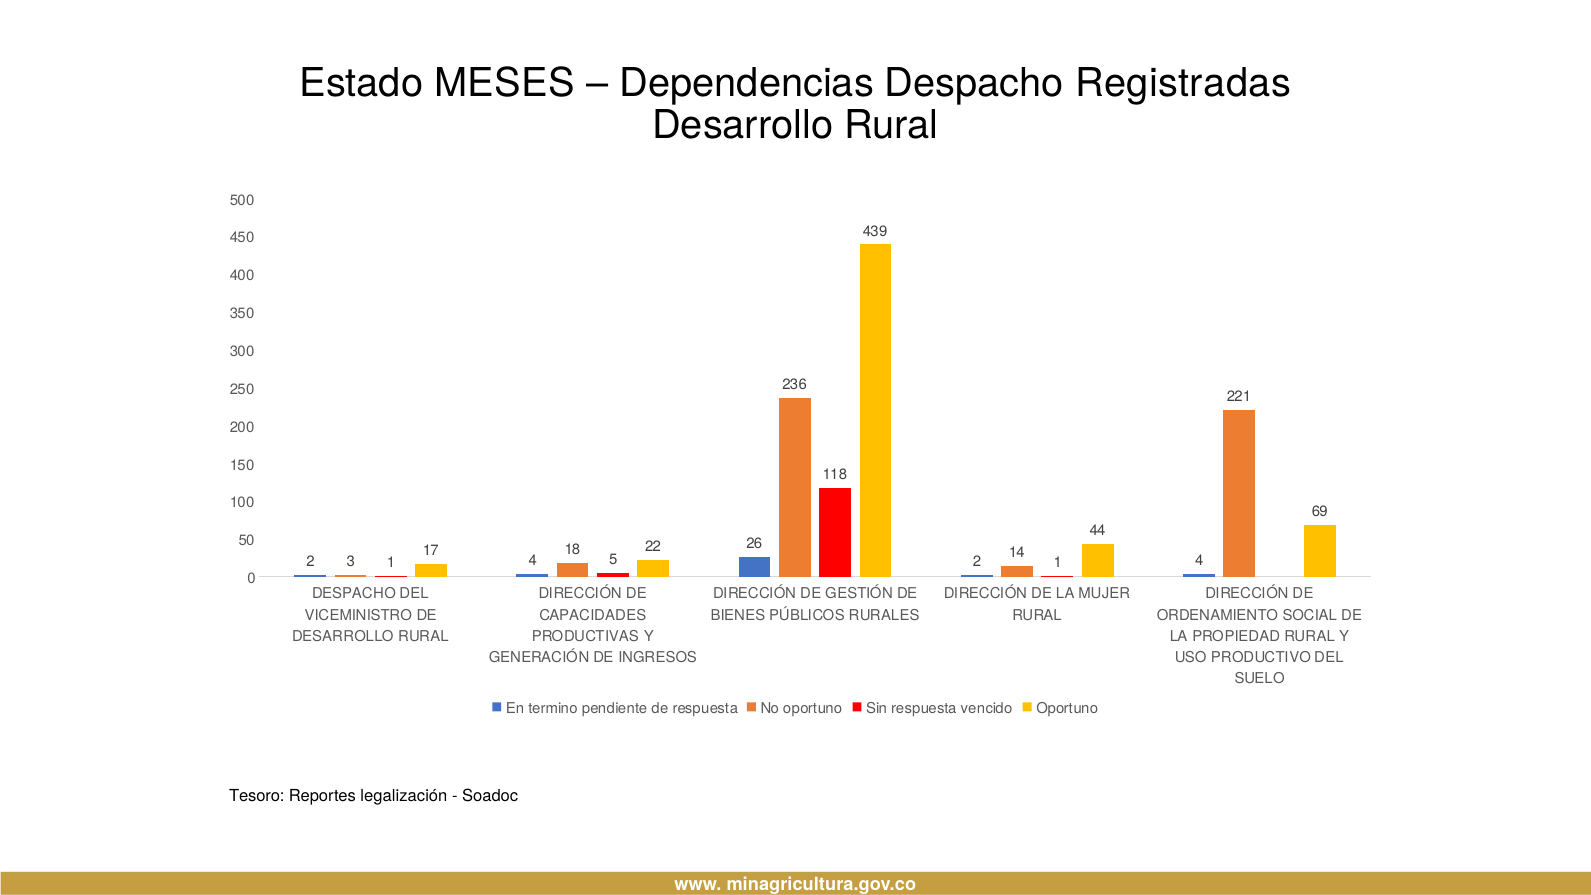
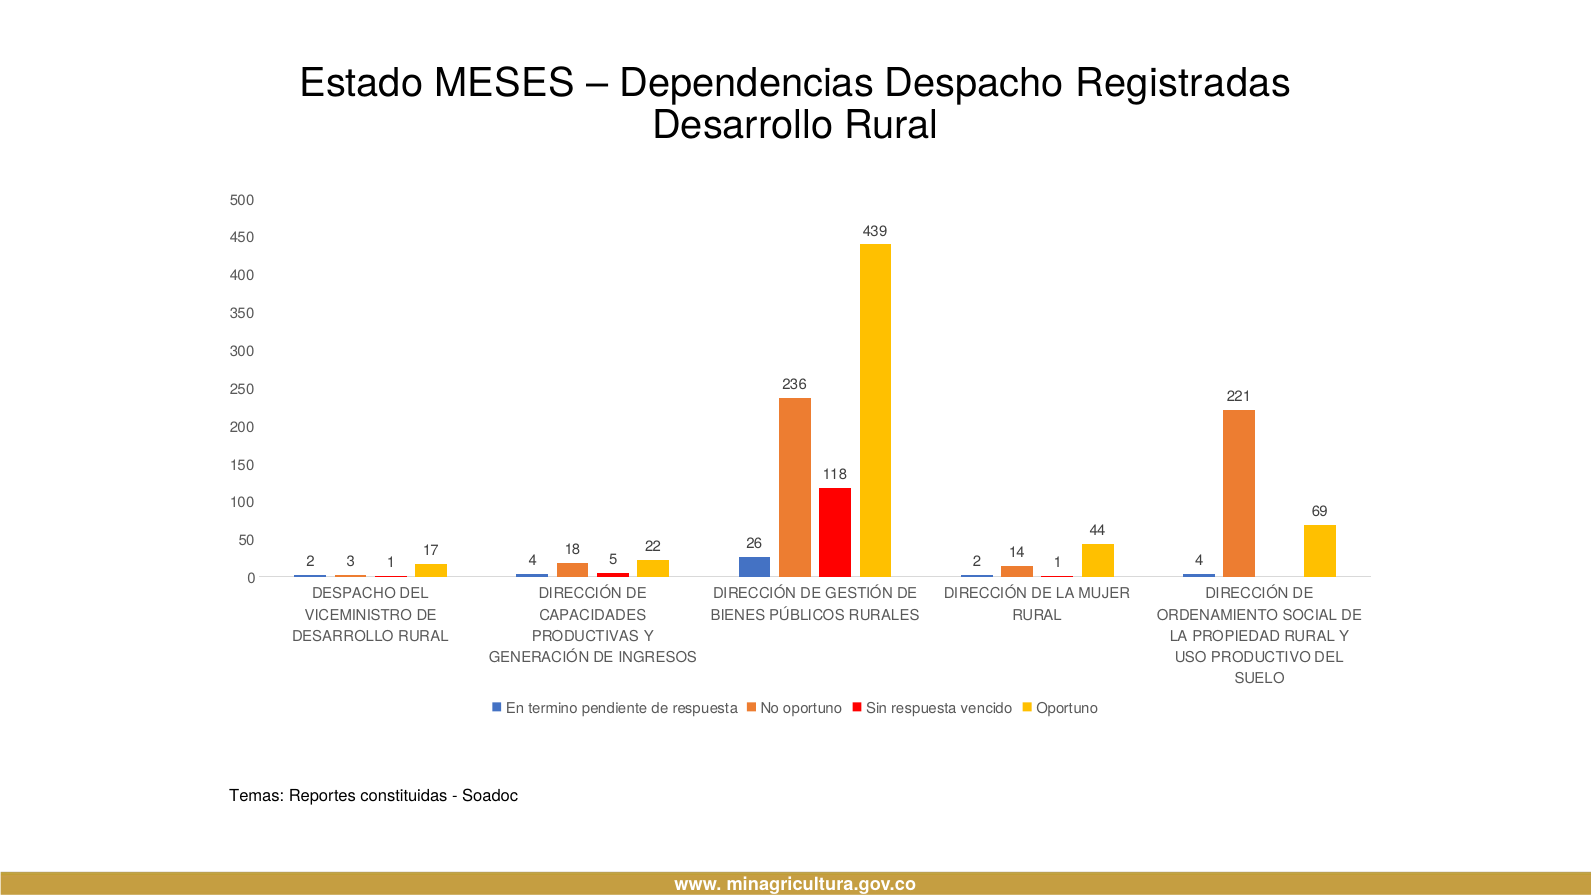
Tesoro: Tesoro -> Temas
legalización: legalización -> constituidas
